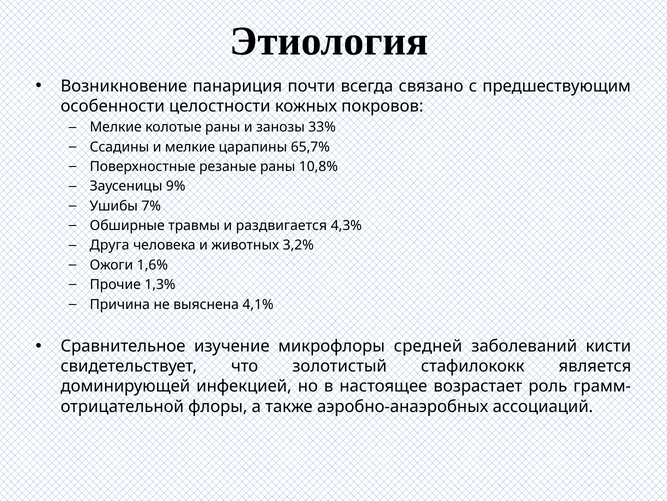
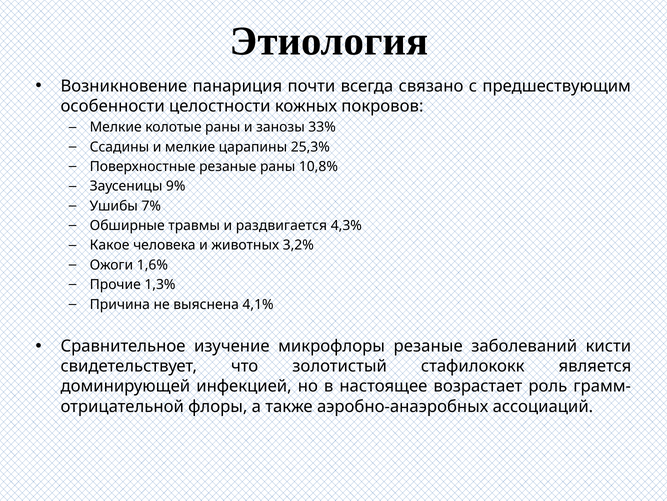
65,7%: 65,7% -> 25,3%
Друга: Друга -> Какое
микрофлоры средней: средней -> резаные
